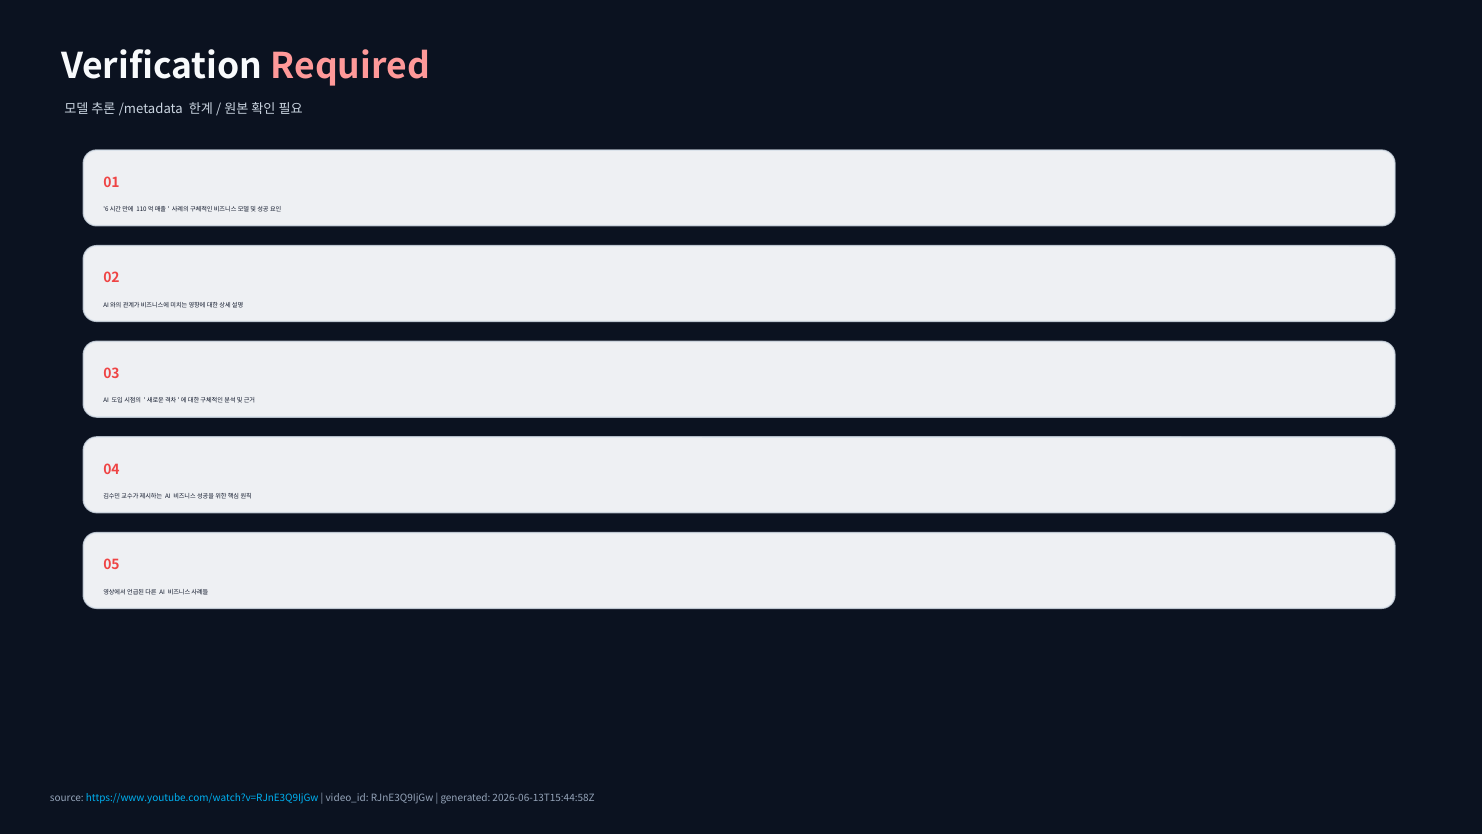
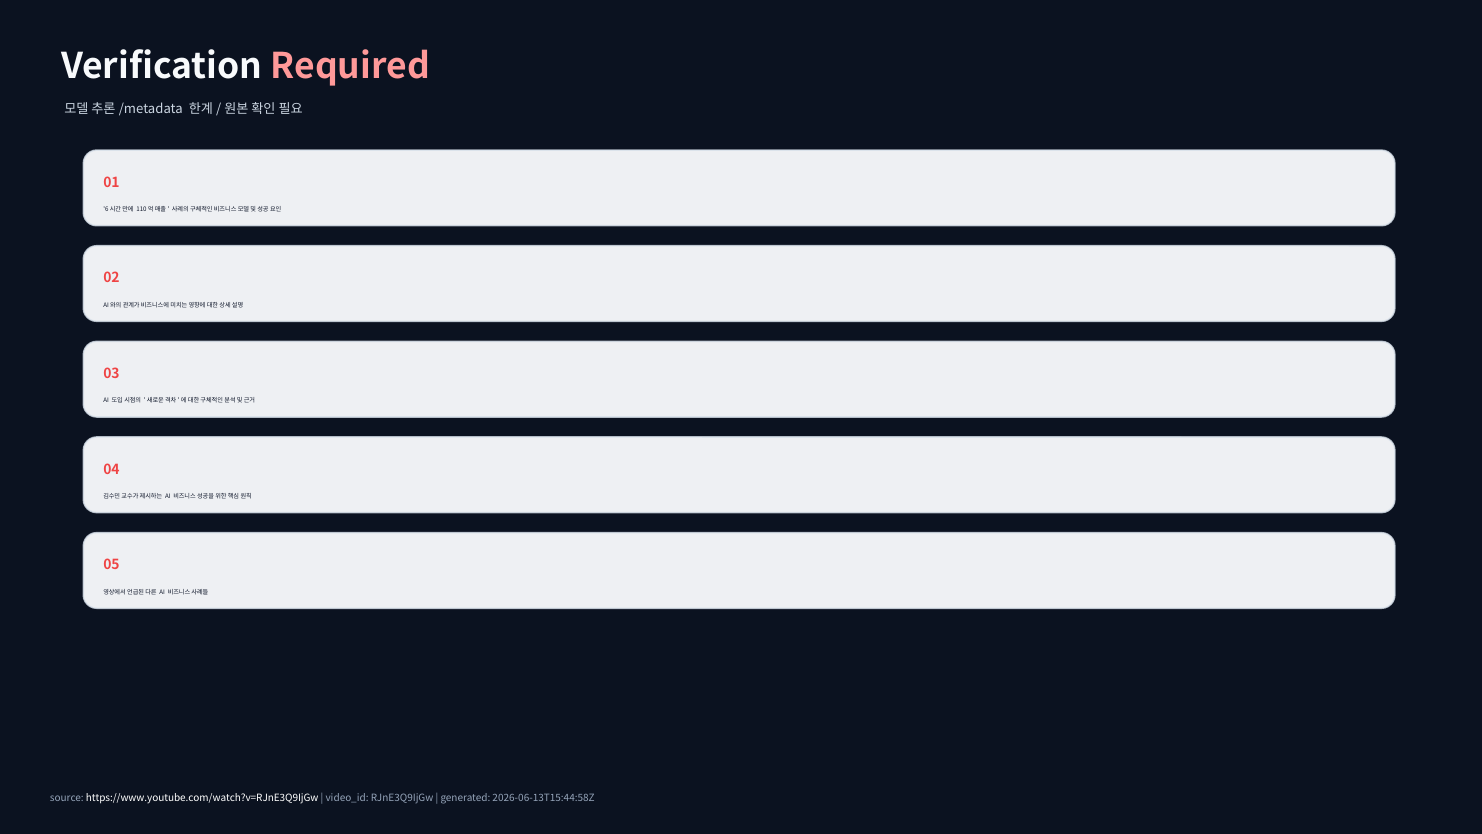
https://www.youtube.com/watch?v=RJnE3Q9IjGw colour: light blue -> white
